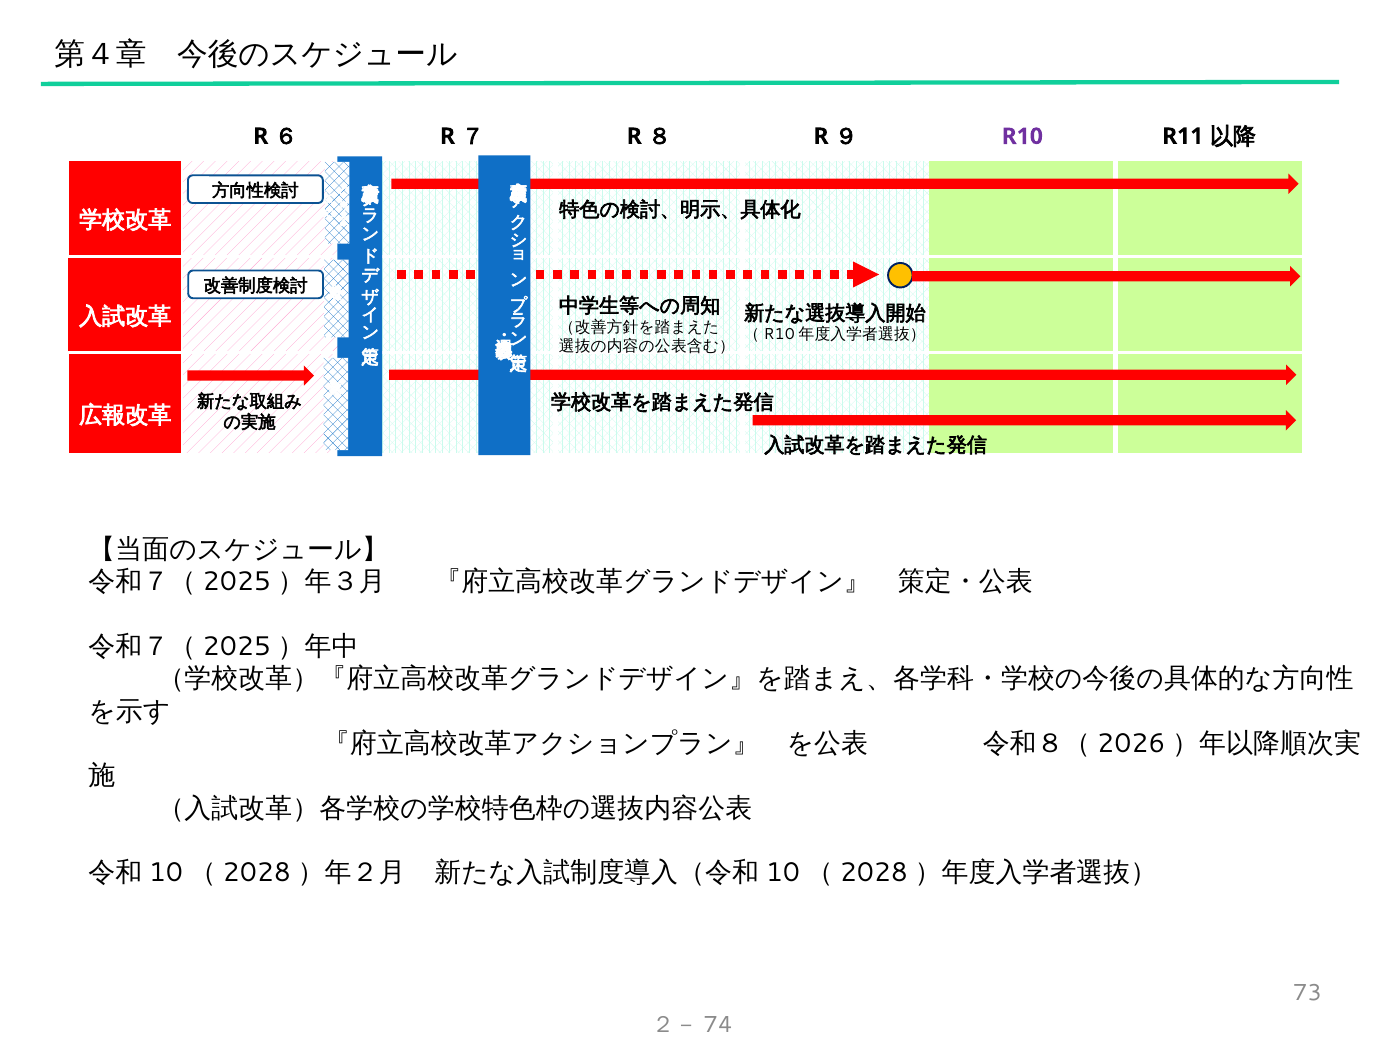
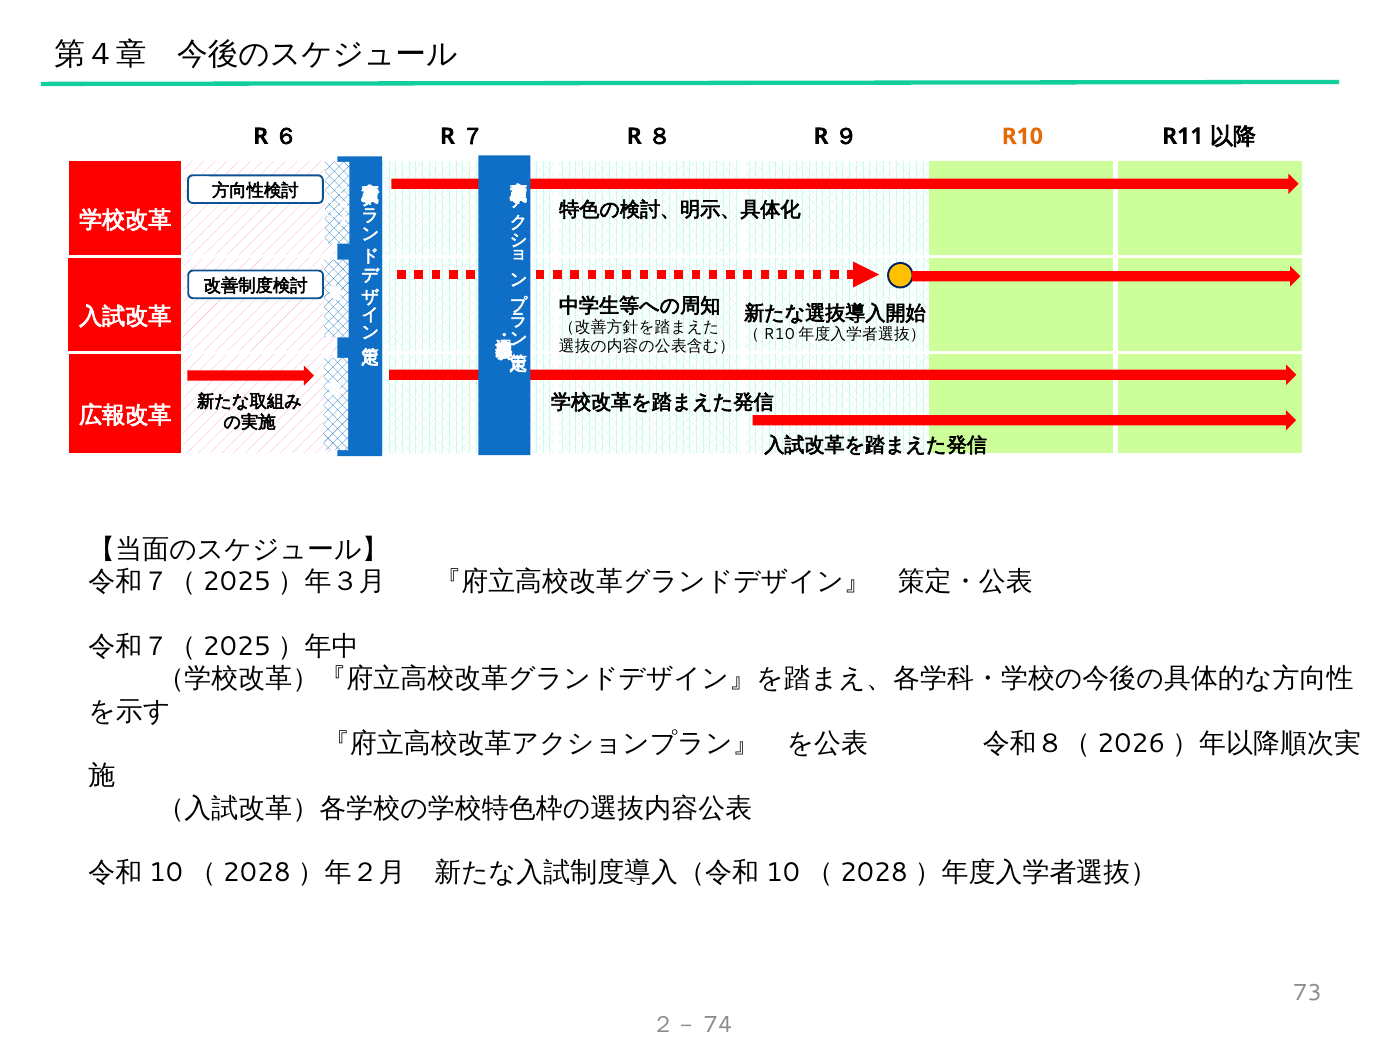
R10 colour: purple -> orange
